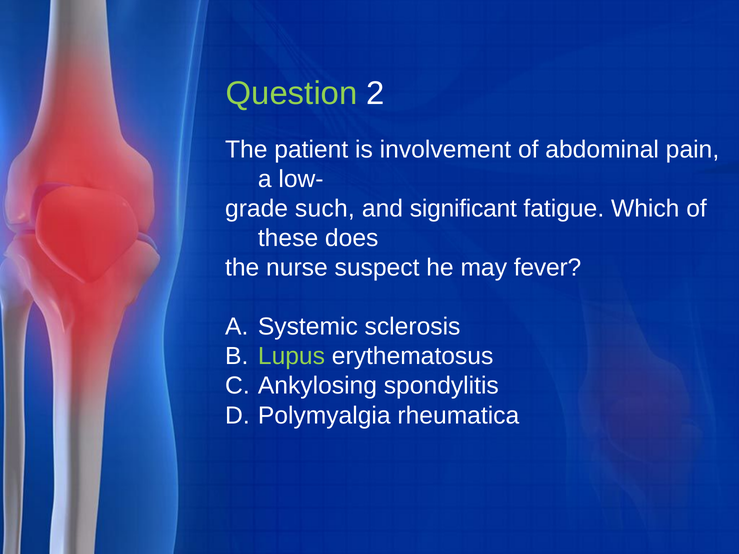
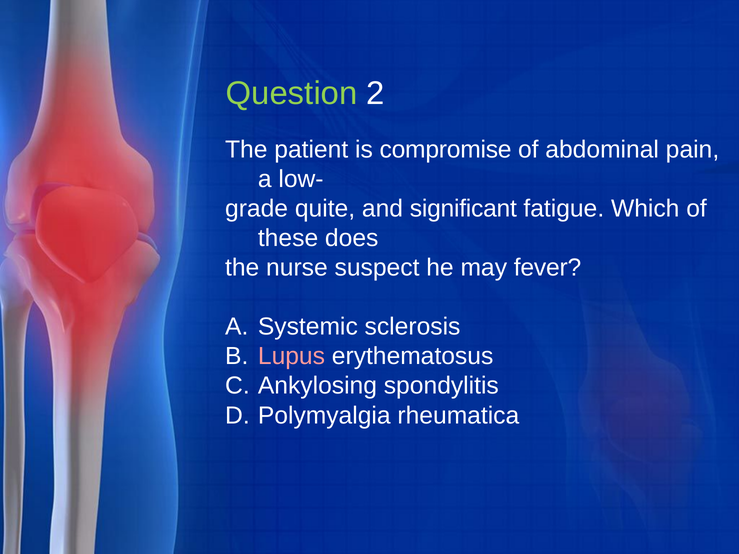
involvement: involvement -> compromise
such: such -> quite
Lupus colour: light green -> pink
